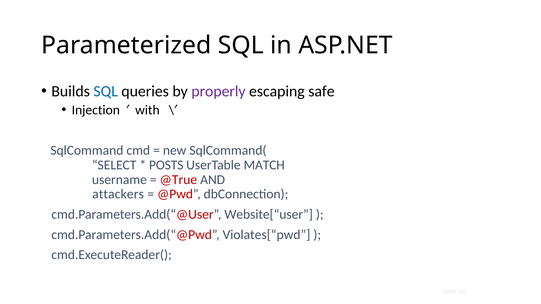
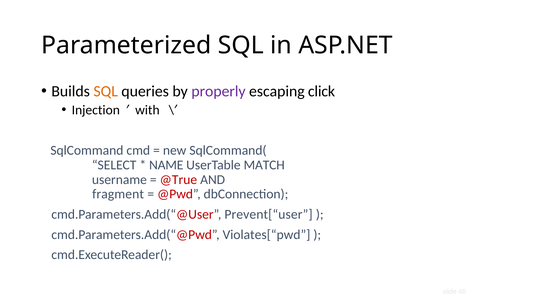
SQL at (106, 91) colour: blue -> orange
safe: safe -> click
POSTS: POSTS -> NAME
attackers: attackers -> fragment
Website[“user: Website[“user -> Prevent[“user
